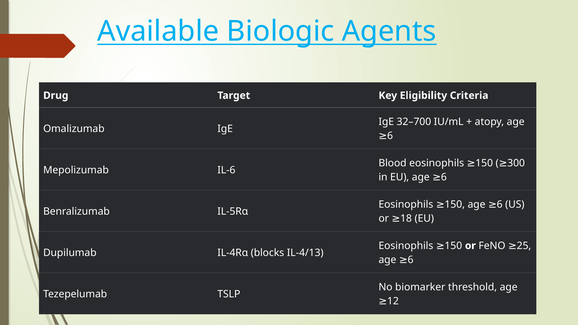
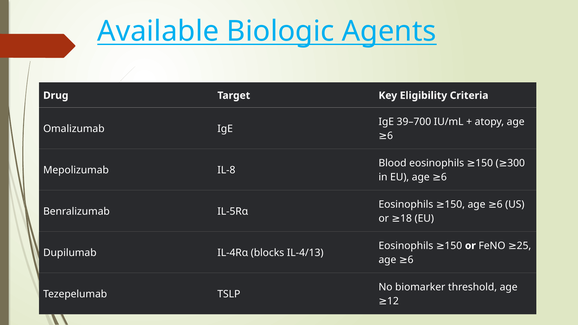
32–700: 32–700 -> 39–700
IL-6: IL-6 -> IL-8
